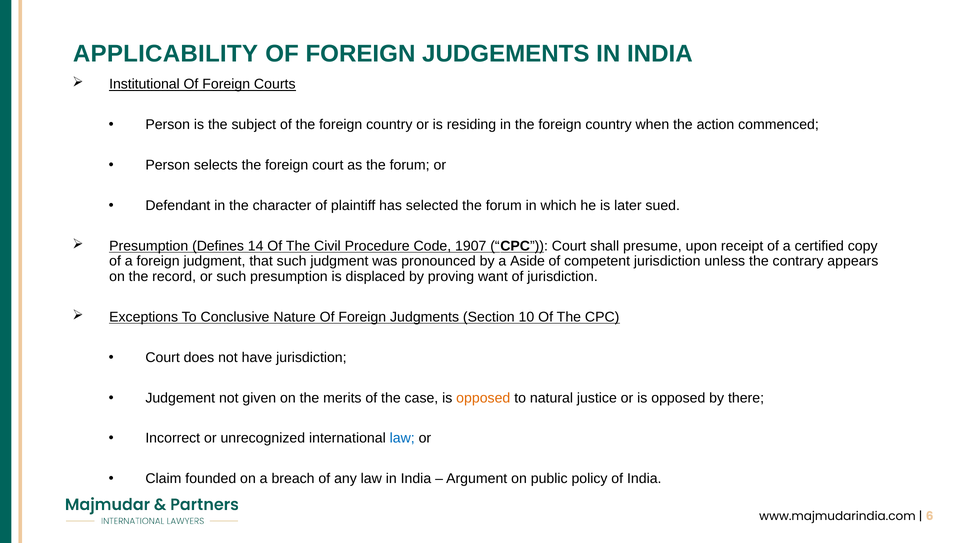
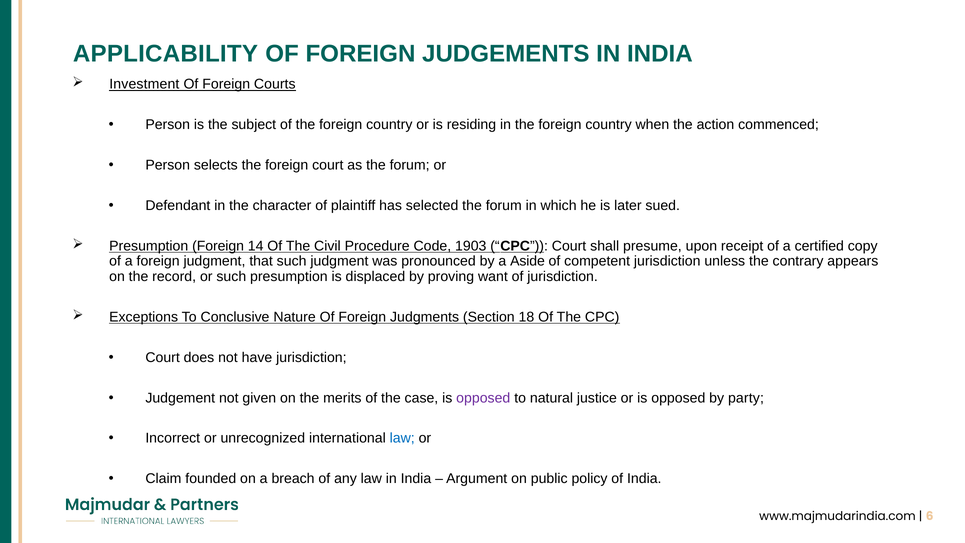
Institutional: Institutional -> Investment
Presumption Defines: Defines -> Foreign
1907: 1907 -> 1903
10: 10 -> 18
opposed at (483, 398) colour: orange -> purple
there: there -> party
